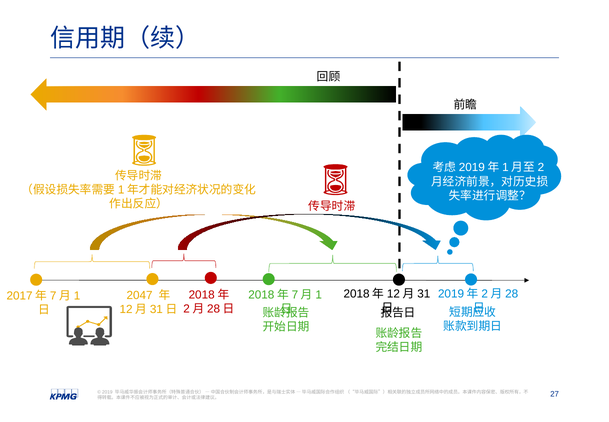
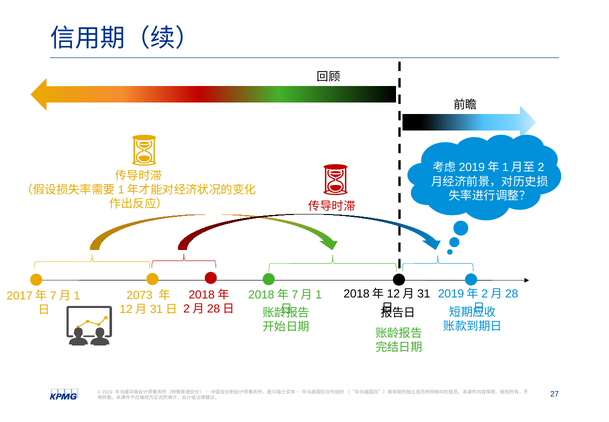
2047: 2047 -> 2073
